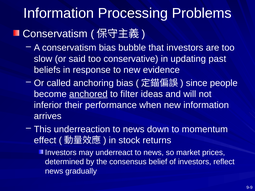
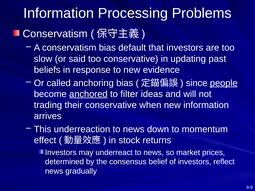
bubble: bubble -> default
people underline: none -> present
inferior: inferior -> trading
their performance: performance -> conservative
